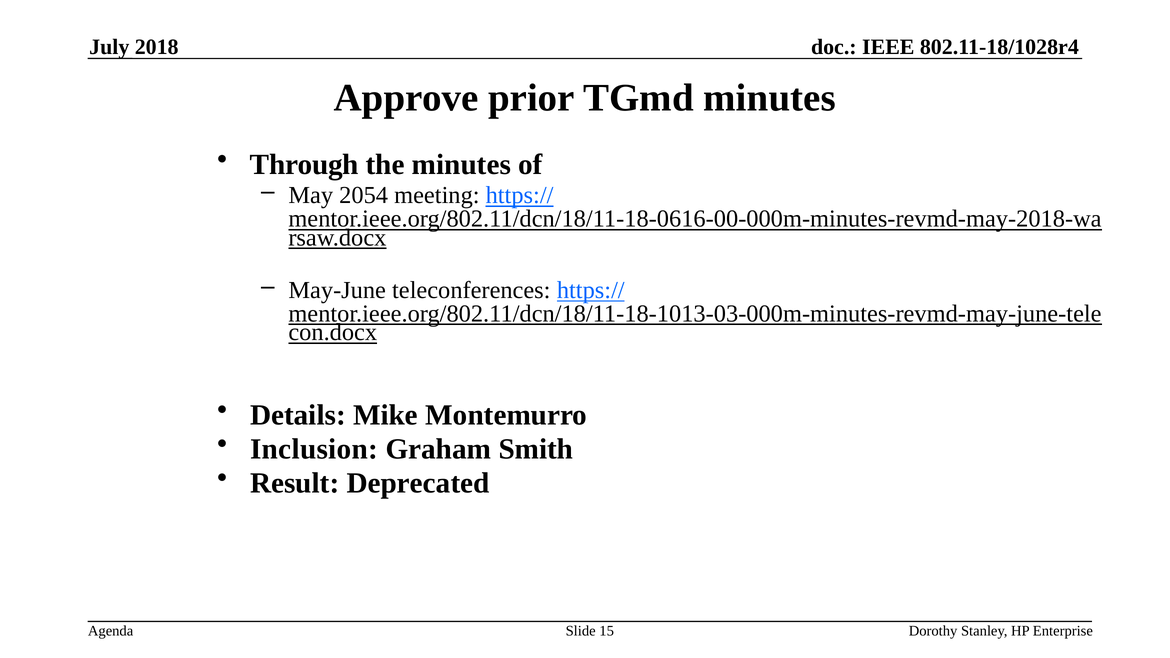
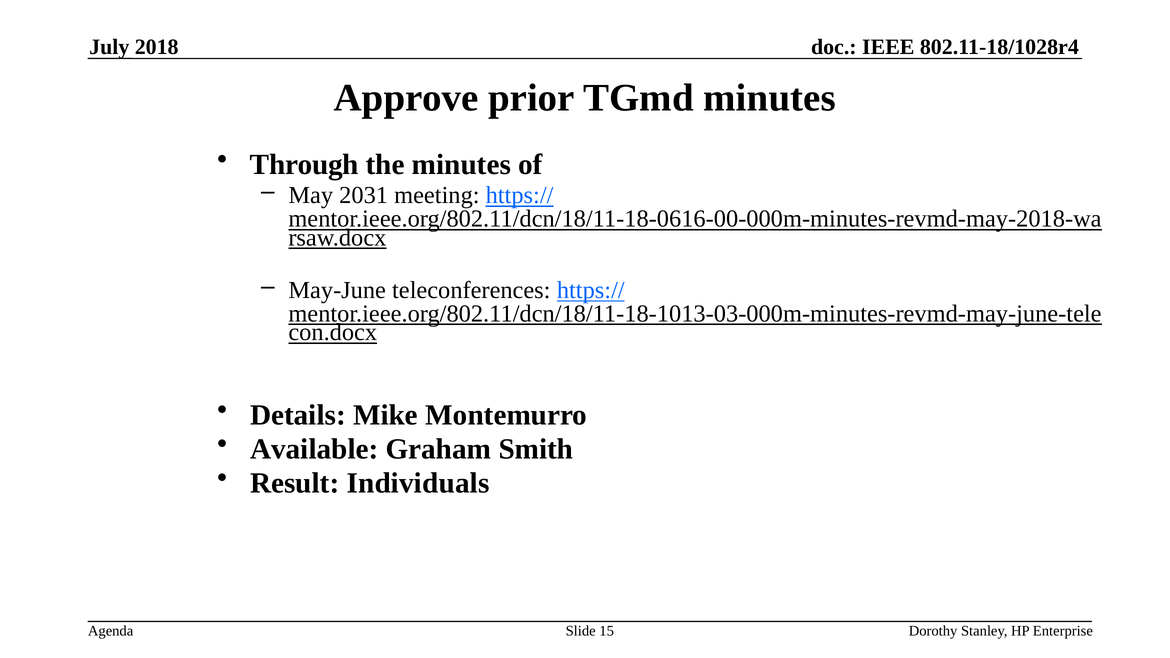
2054: 2054 -> 2031
Inclusion: Inclusion -> Available
Deprecated: Deprecated -> Individuals
